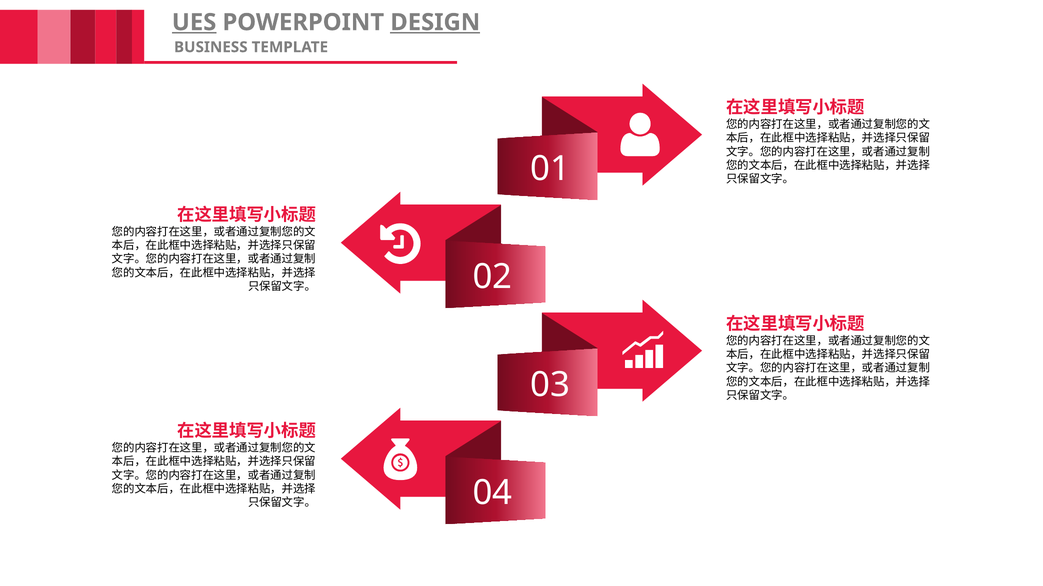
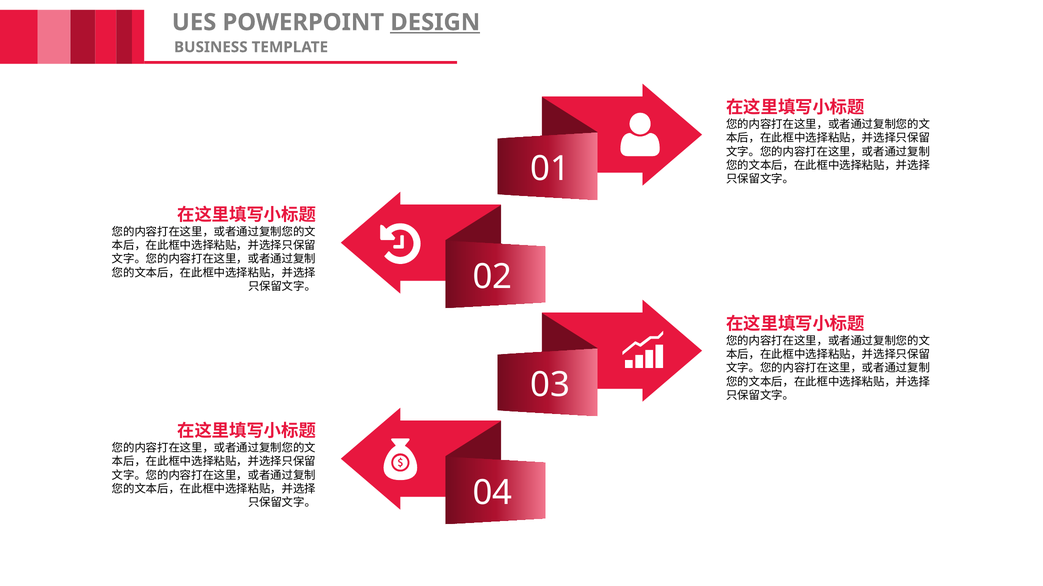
UES underline: present -> none
